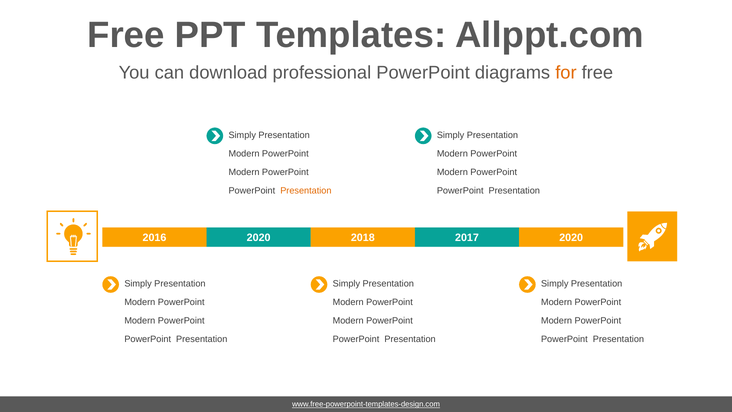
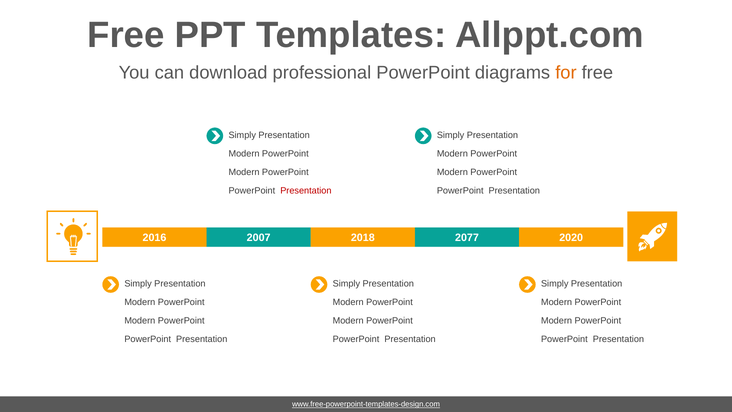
Presentation at (306, 191) colour: orange -> red
2020 at (259, 238): 2020 -> 2007
2017: 2017 -> 2077
